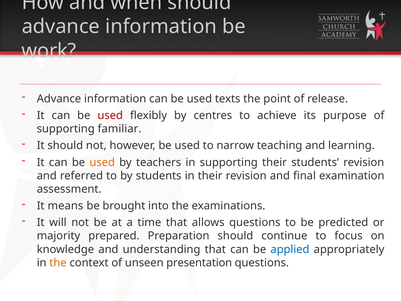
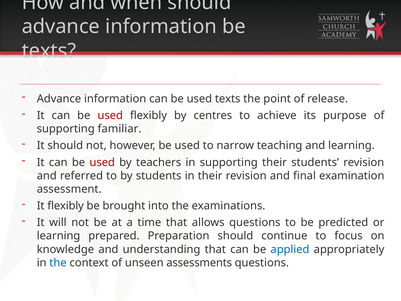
work at (49, 51): work -> texts
used at (102, 162) colour: orange -> red
It means: means -> flexibly
majority at (58, 236): majority -> learning
the at (58, 263) colour: orange -> blue
presentation: presentation -> assessments
